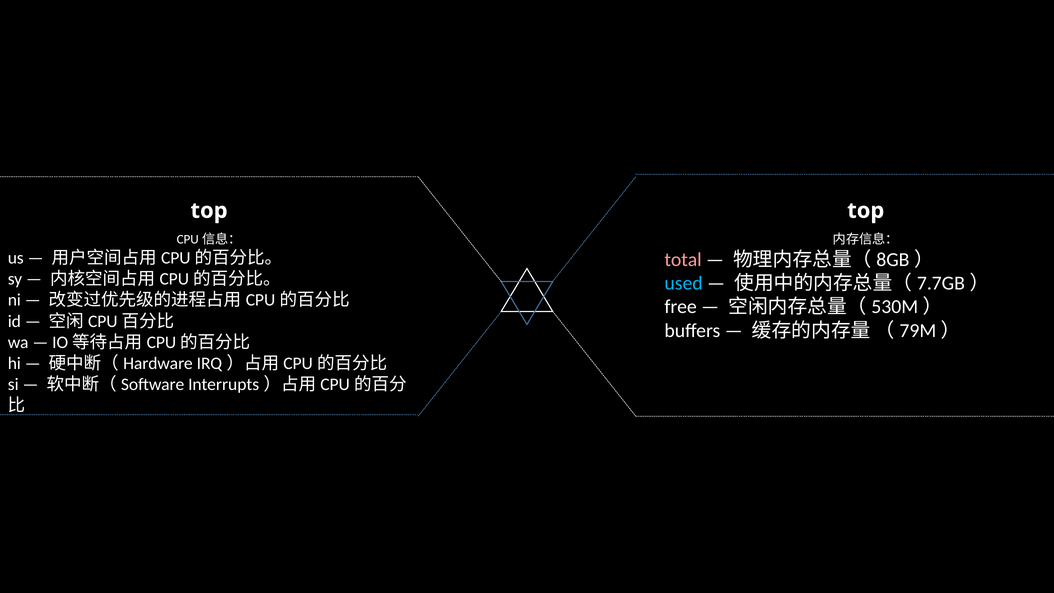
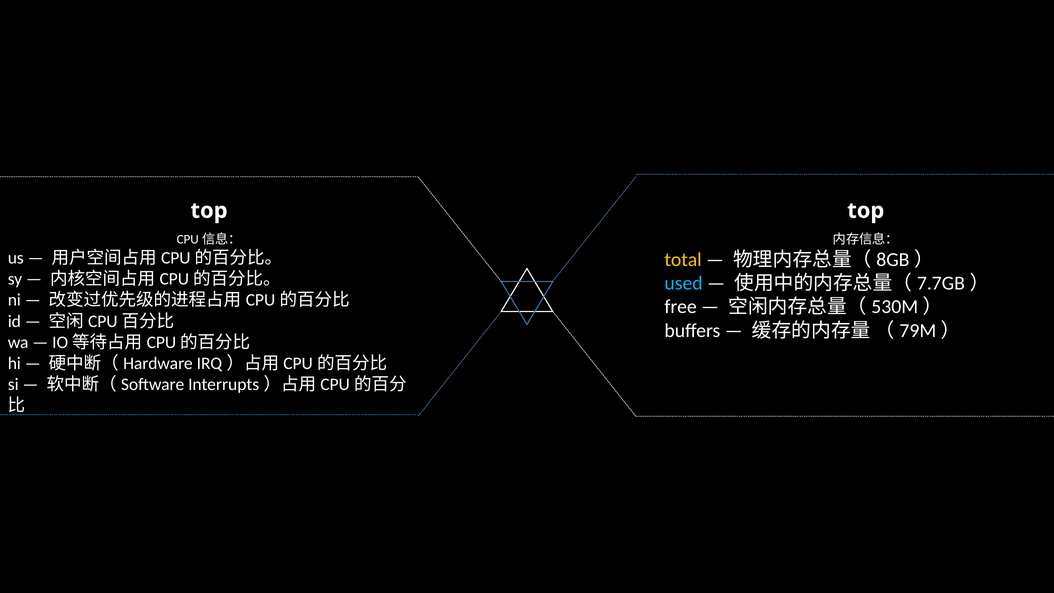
total colour: pink -> yellow
